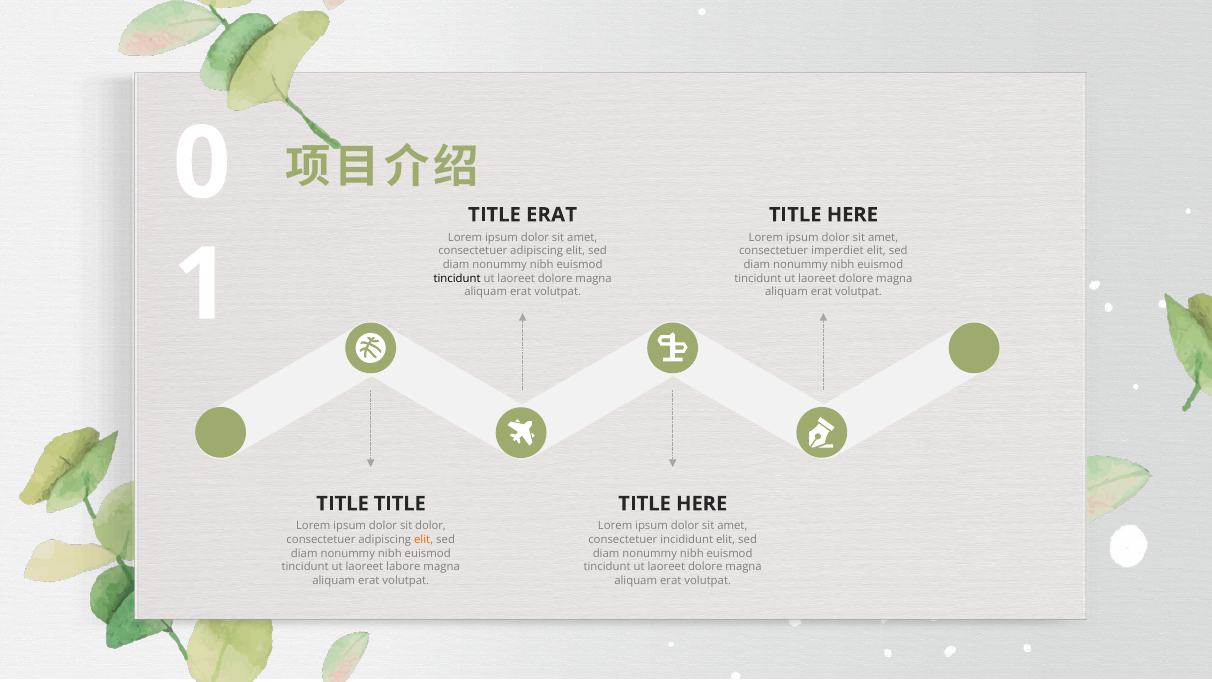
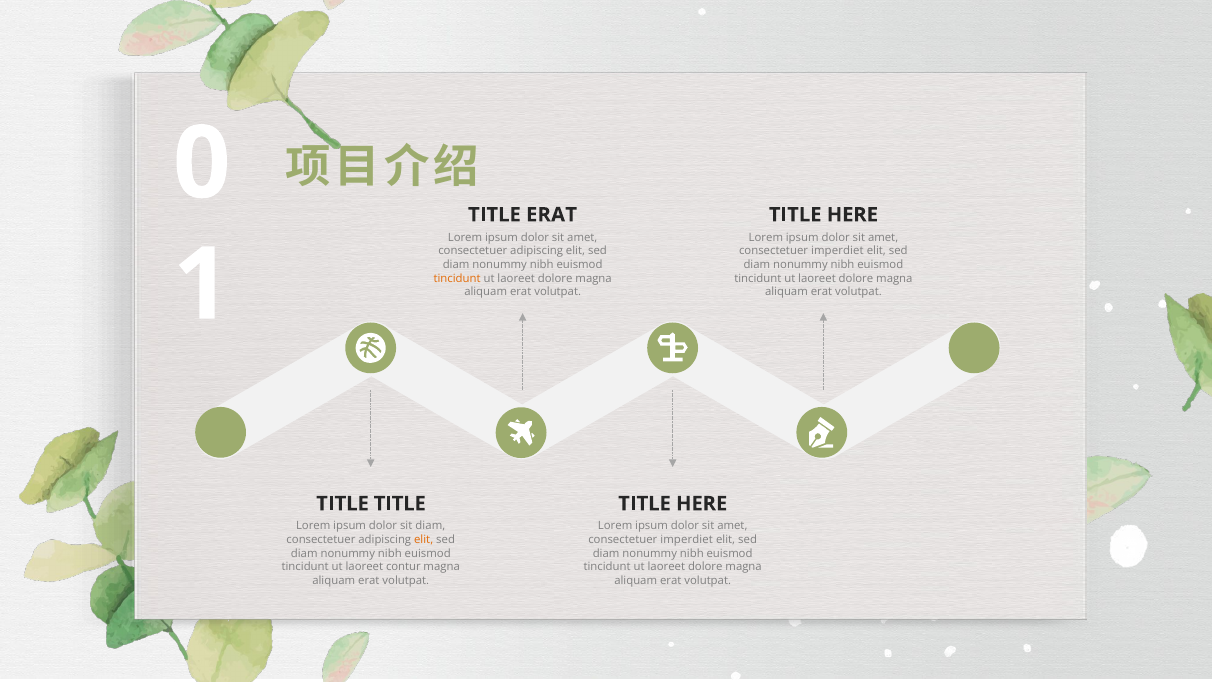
tincidunt at (457, 278) colour: black -> orange
sit dolor: dolor -> diam
incididunt at (687, 540): incididunt -> imperdiet
labore: labore -> contur
